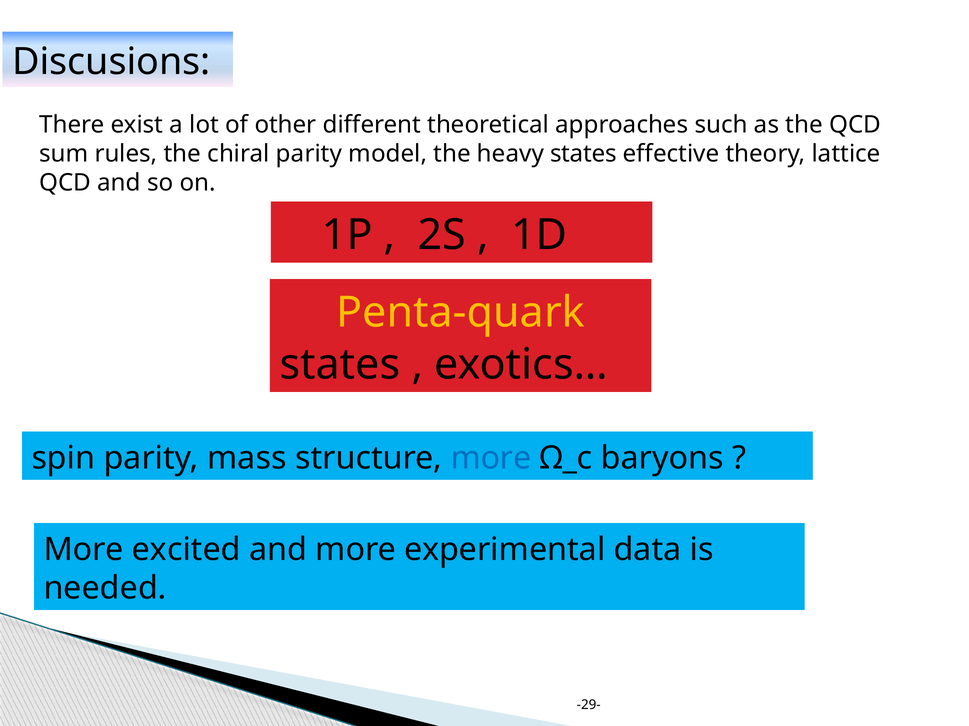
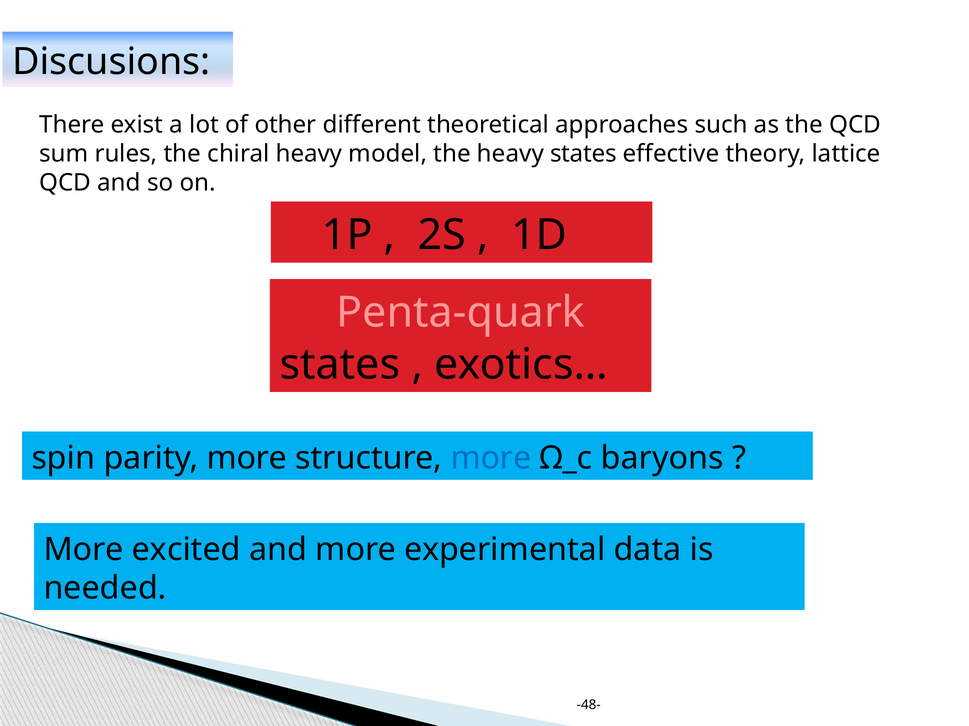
chiral parity: parity -> heavy
Penta-quark colour: yellow -> pink
parity mass: mass -> more
-29-: -29- -> -48-
